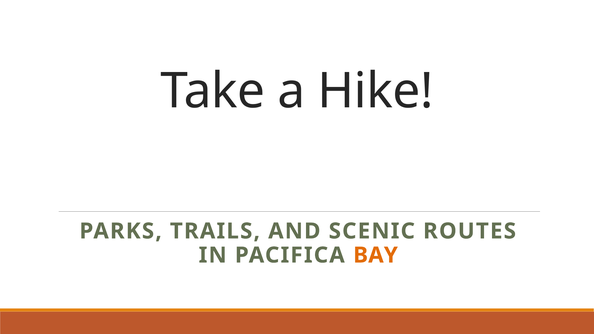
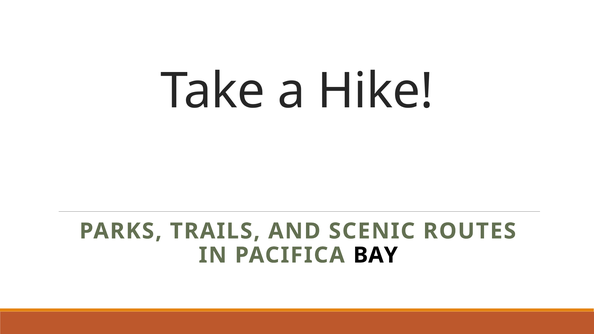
BAY colour: orange -> black
